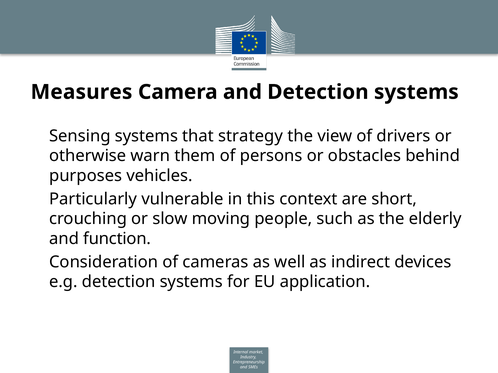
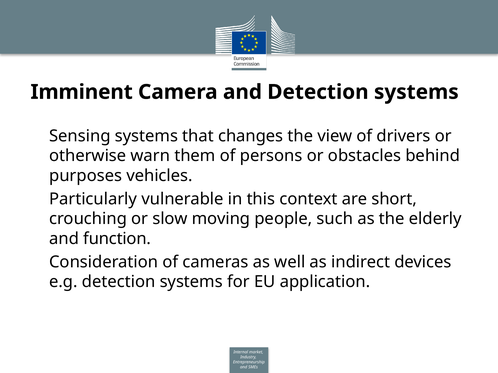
Measures: Measures -> Imminent
strategy: strategy -> changes
